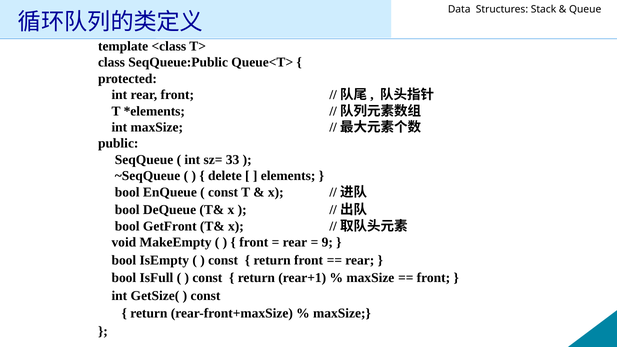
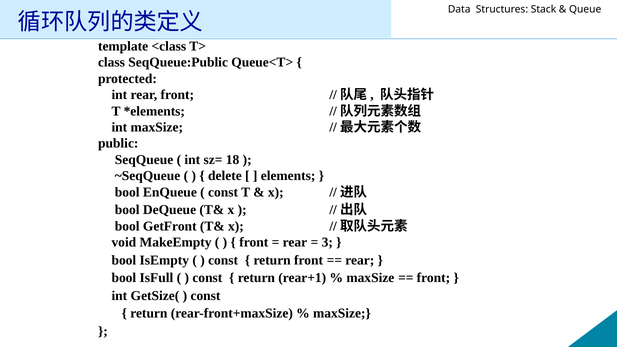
33: 33 -> 18
9: 9 -> 3
